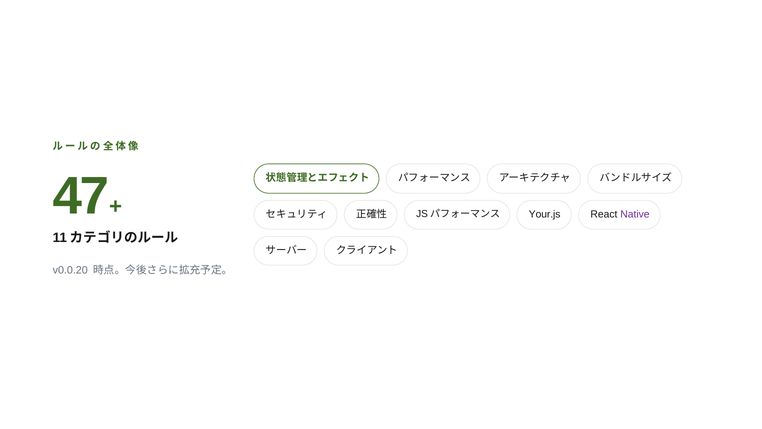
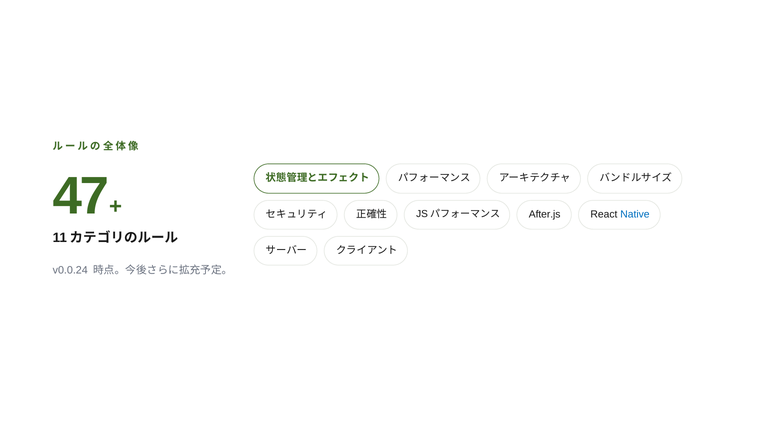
Your.js: Your.js -> After.js
Native colour: purple -> blue
v0.0.20: v0.0.20 -> v0.0.24
